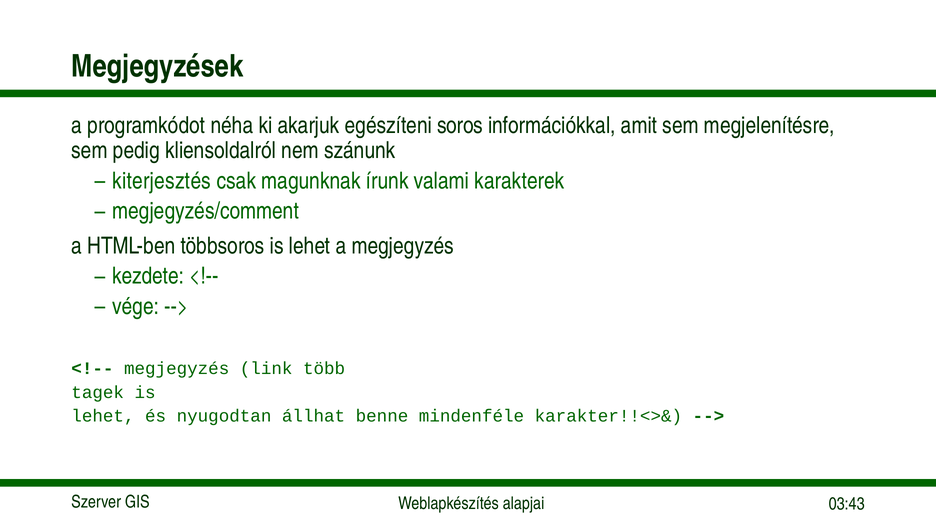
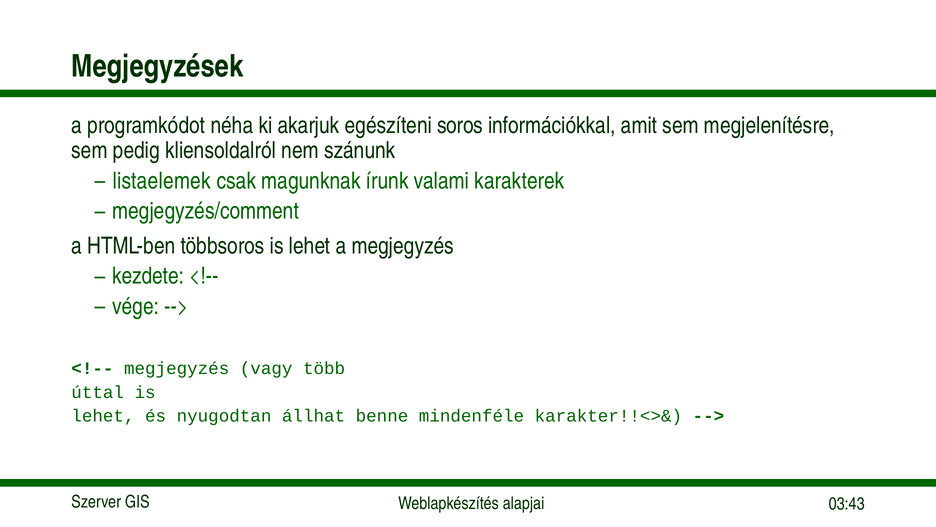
kiterjesztés: kiterjesztés -> listaelemek
link: link -> vagy
tagek: tagek -> úttal
